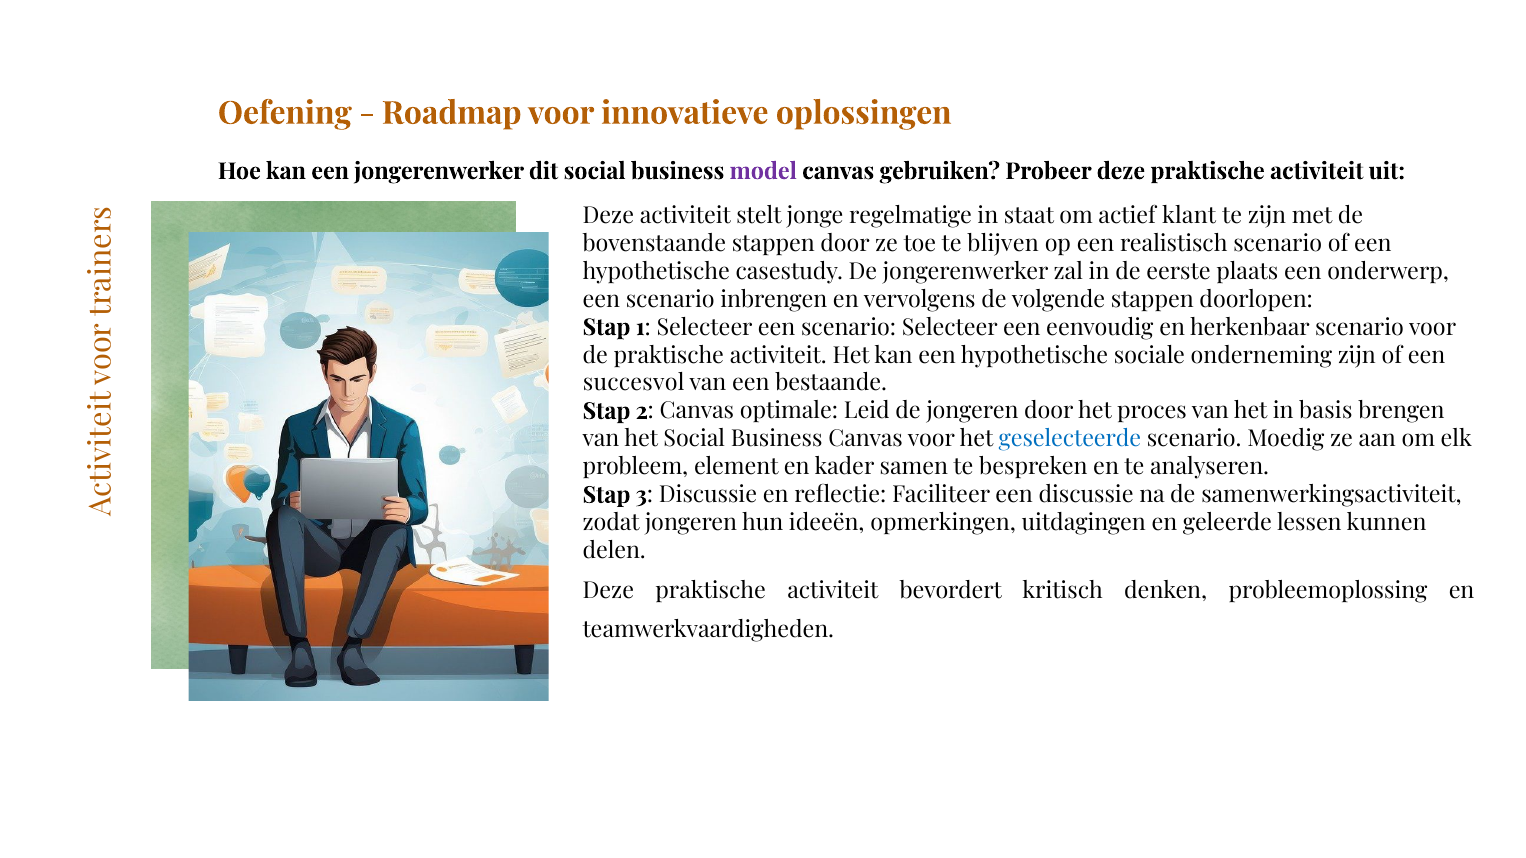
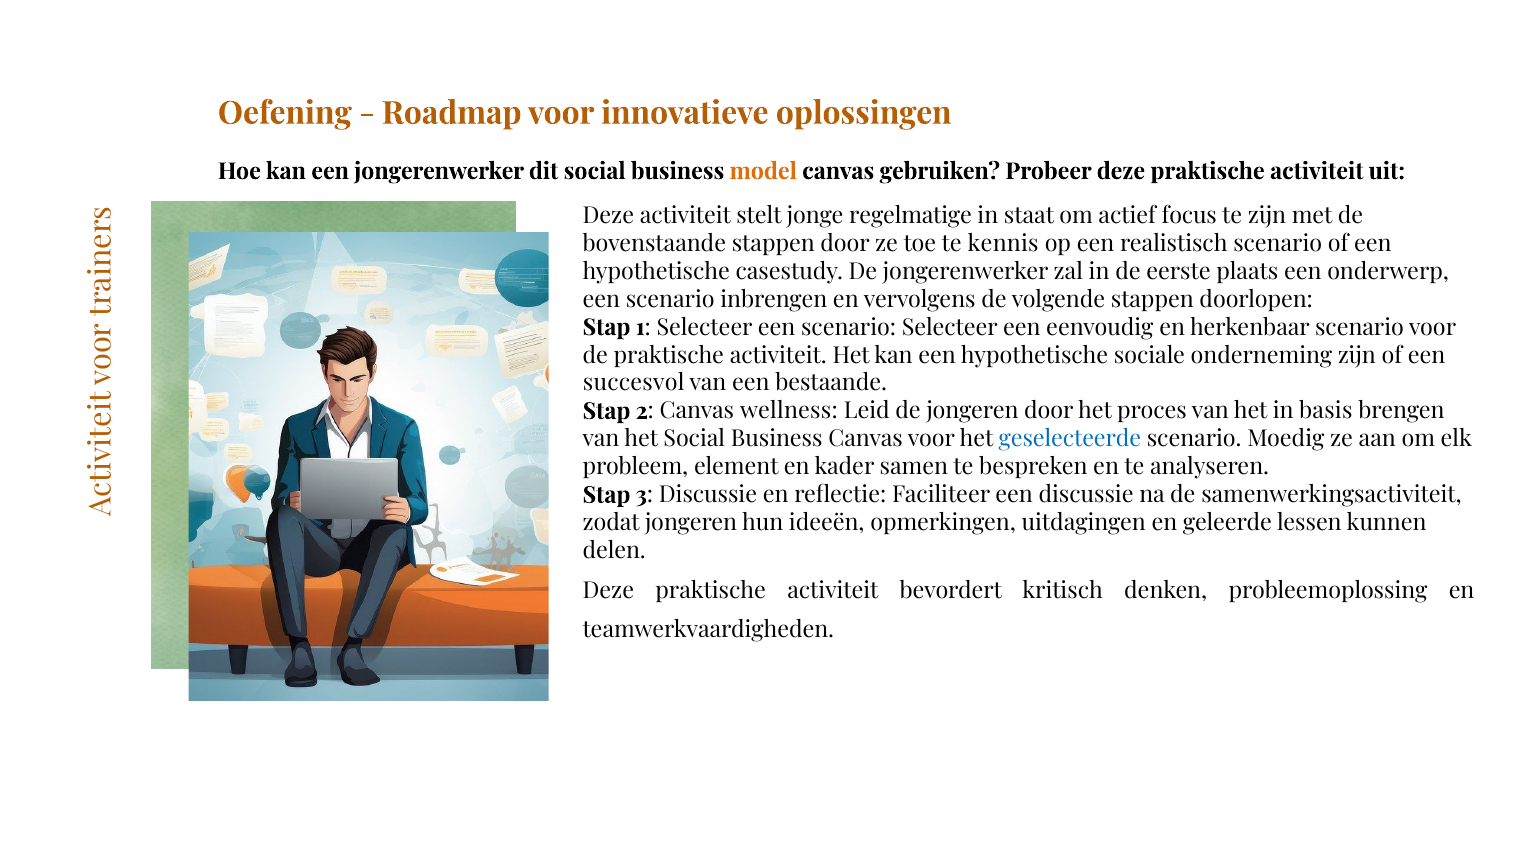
model colour: purple -> orange
klant: klant -> focus
blijven: blijven -> kennis
optimale: optimale -> wellness
